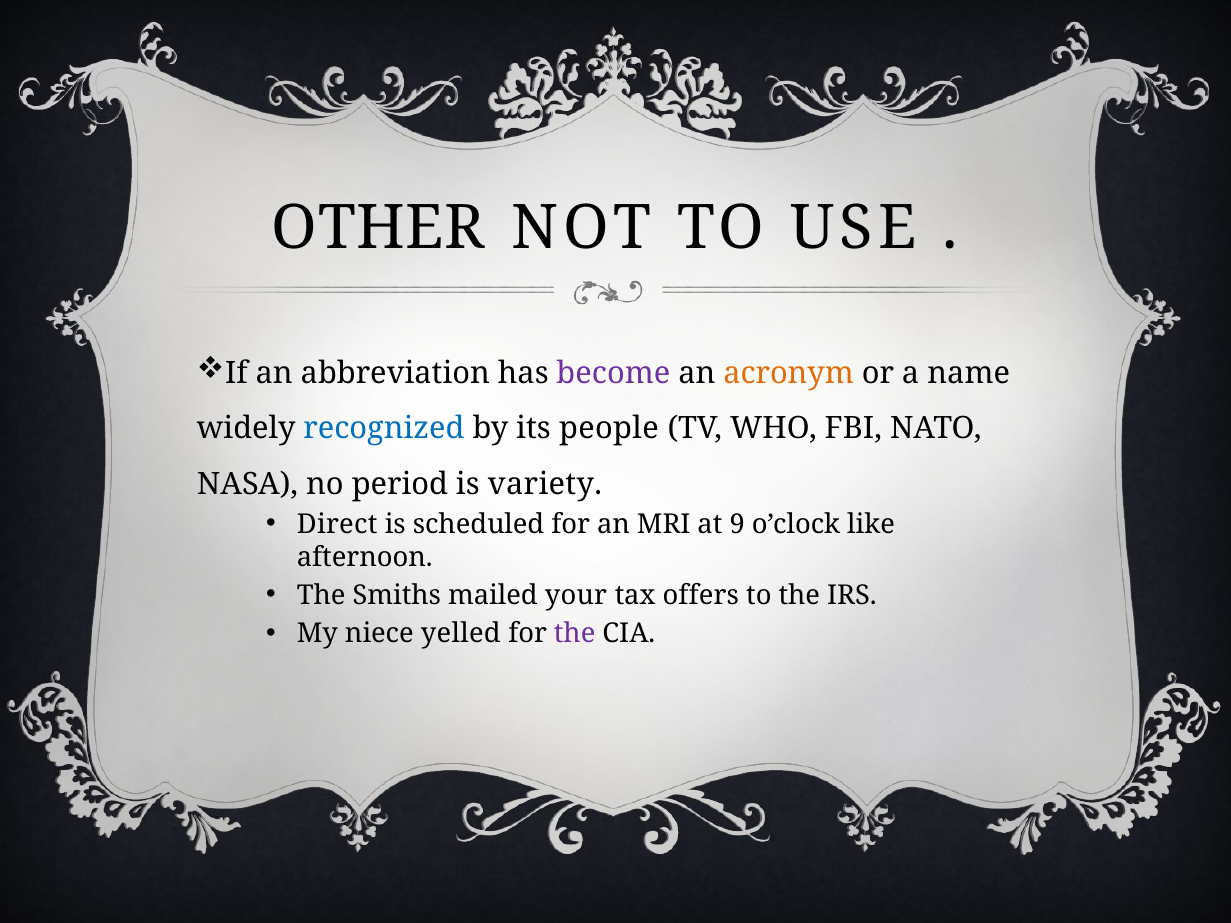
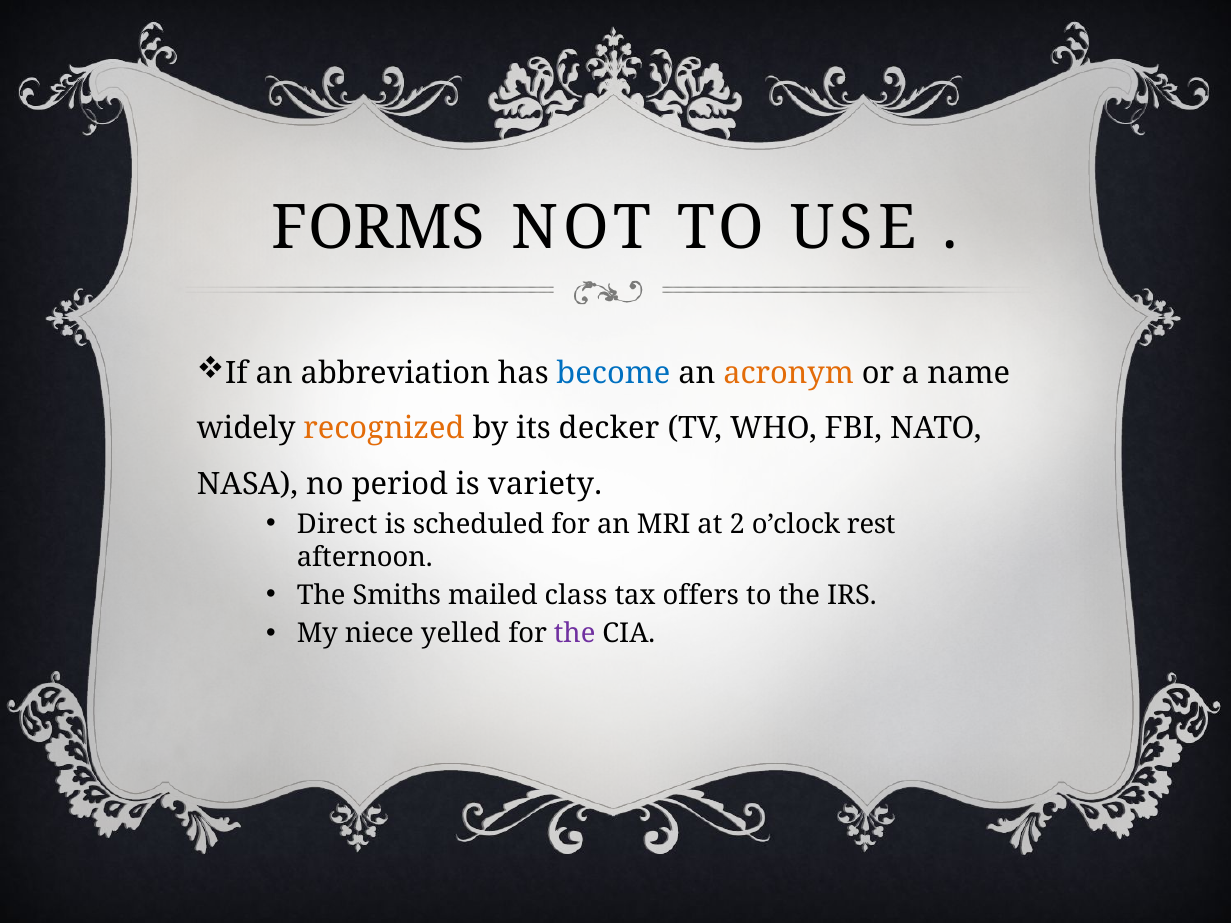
OTHER: OTHER -> FORMS
become colour: purple -> blue
recognized colour: blue -> orange
people: people -> decker
9: 9 -> 2
like: like -> rest
your: your -> class
